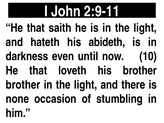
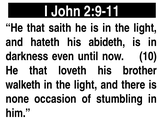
brother at (23, 85): brother -> walketh
